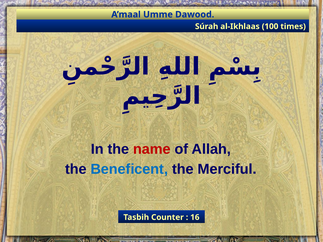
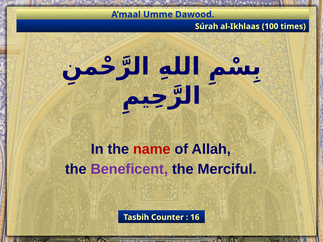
Beneficent colour: blue -> purple
